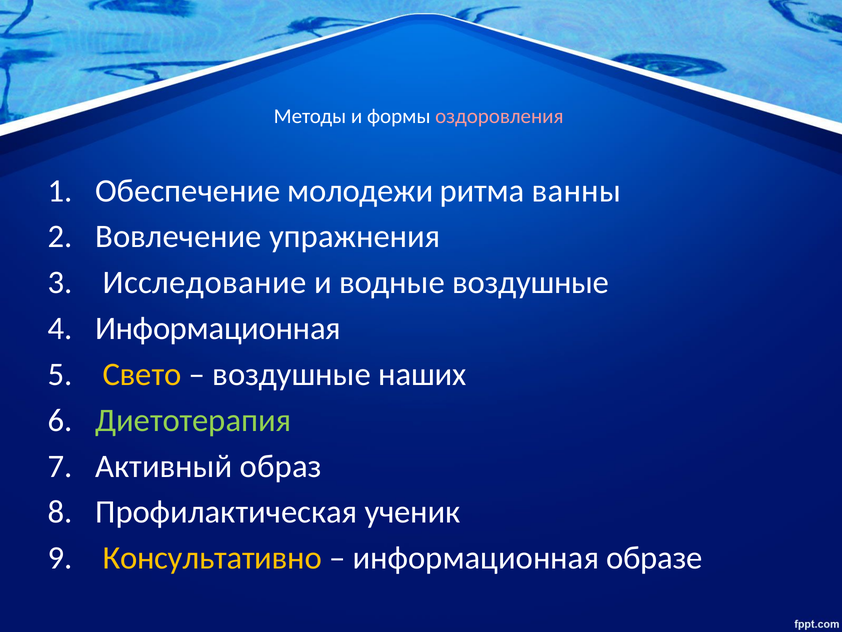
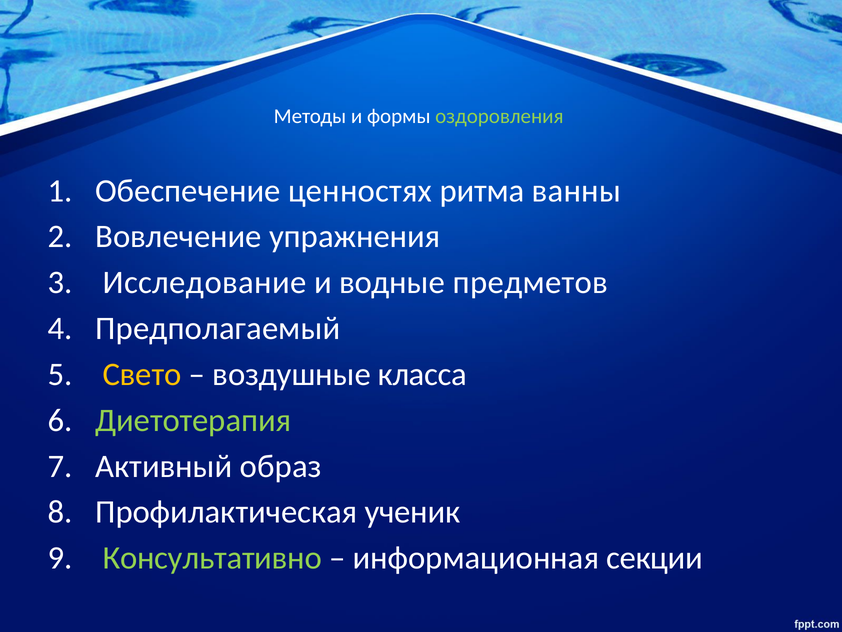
оздоровления colour: pink -> light green
молодежи: молодежи -> ценностях
водные воздушные: воздушные -> предметов
Информационная at (218, 328): Информационная -> Предполагаемый
наших: наших -> класса
Консультативно colour: yellow -> light green
образе: образе -> секции
